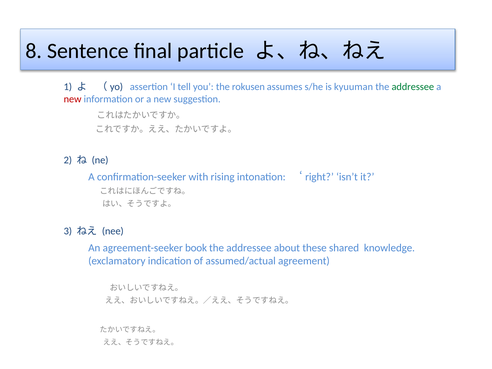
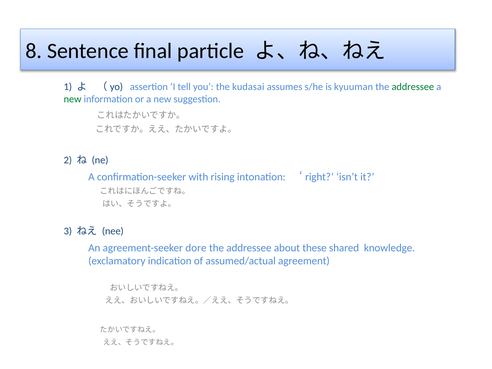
rokusen: rokusen -> kudasai
new at (73, 99) colour: red -> green
book: book -> dore
